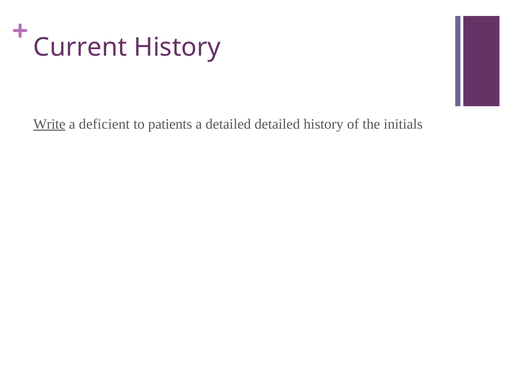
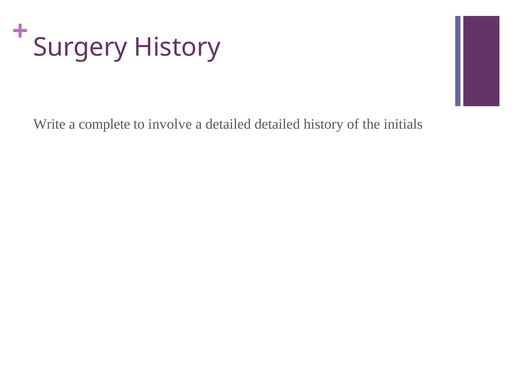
Current: Current -> Surgery
Write underline: present -> none
deficient: deficient -> complete
patients: patients -> involve
